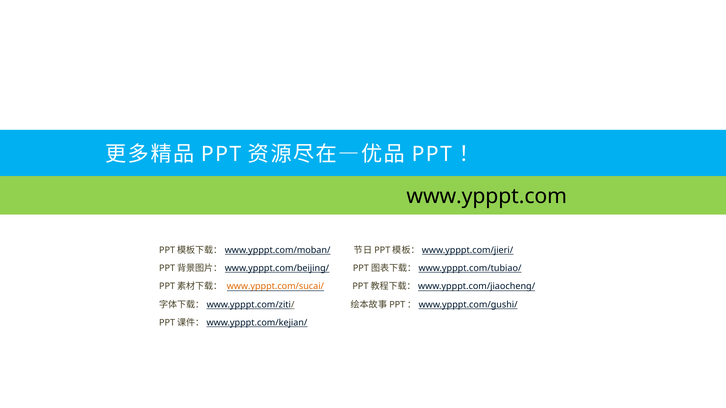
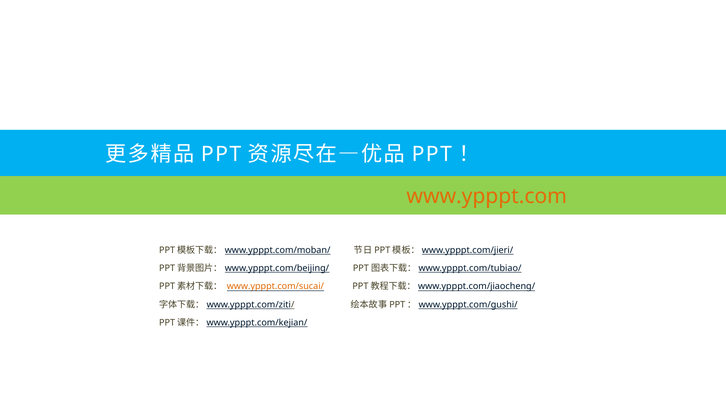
www.ypppt.com colour: black -> orange
